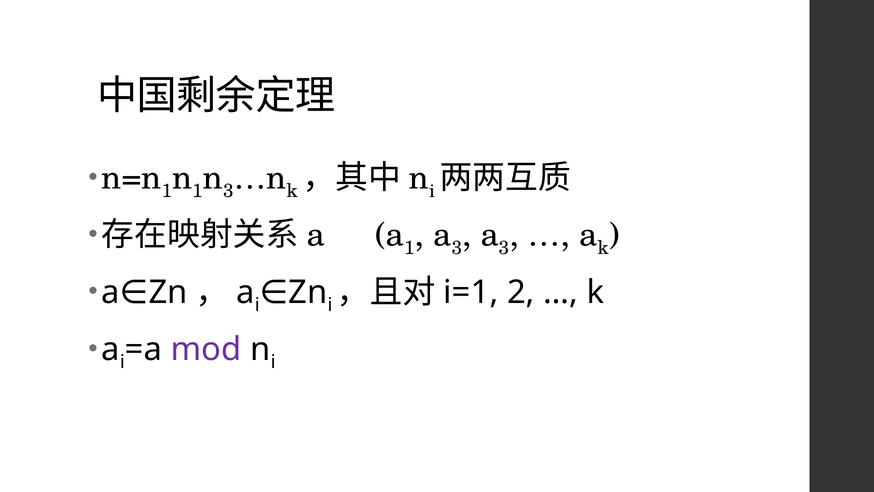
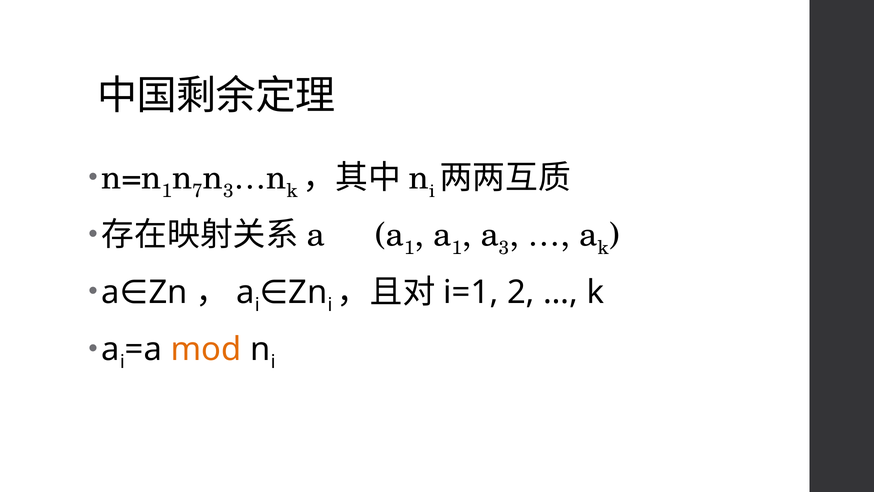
1 at (198, 191): 1 -> 7
3 at (457, 248): 3 -> 1
mod colour: purple -> orange
